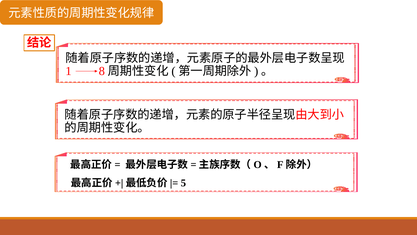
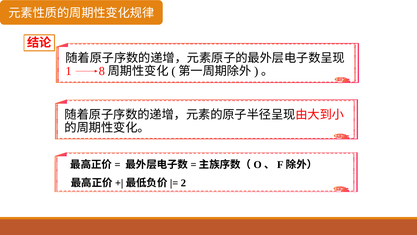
5: 5 -> 2
